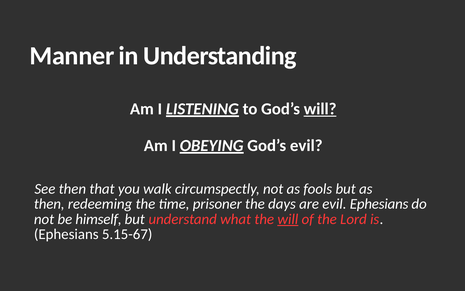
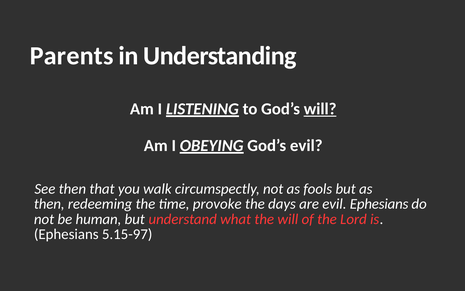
Manner: Manner -> Parents
prisoner: prisoner -> provoke
himself: himself -> human
will at (288, 219) underline: present -> none
5.15-67: 5.15-67 -> 5.15-97
